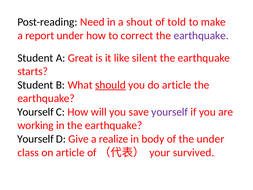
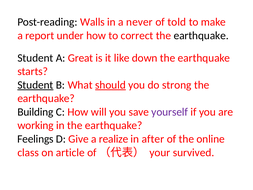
Need: Need -> Walls
shout: shout -> never
earthquake at (201, 35) colour: purple -> black
silent: silent -> down
Student at (35, 85) underline: none -> present
do article: article -> strong
Yourself at (35, 112): Yourself -> Building
Yourself at (35, 139): Yourself -> Feelings
body: body -> after
the under: under -> online
